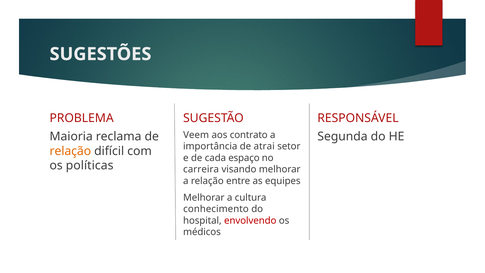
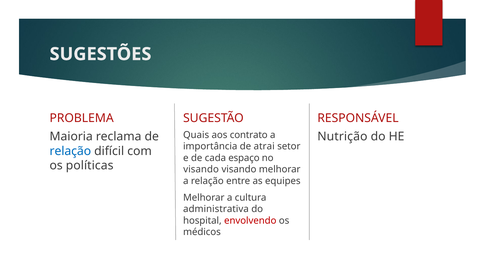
Veem: Veem -> Quais
Segunda: Segunda -> Nutrição
relação at (70, 151) colour: orange -> blue
carreira at (201, 169): carreira -> visando
conhecimento: conhecimento -> administrativa
